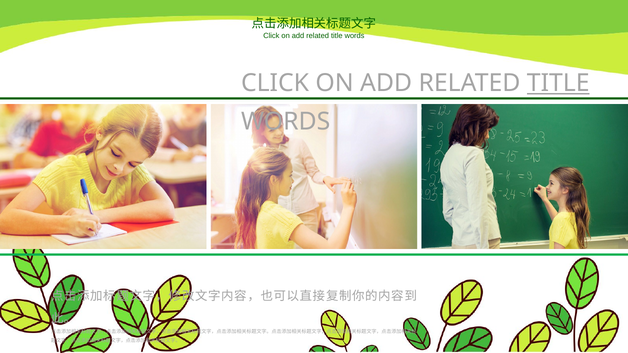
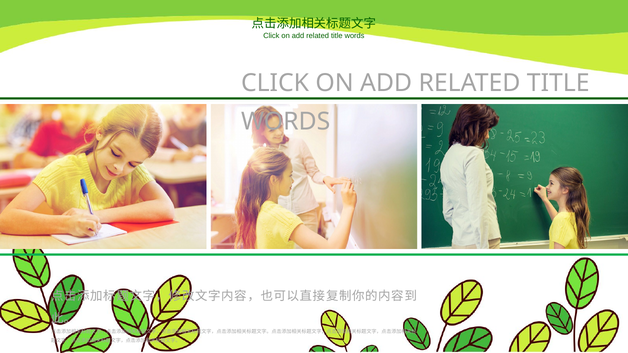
TITLE at (558, 83) underline: present -> none
